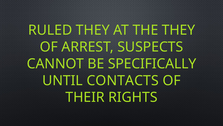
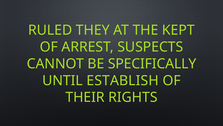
THE THEY: THEY -> KEPT
CONTACTS: CONTACTS -> ESTABLISH
